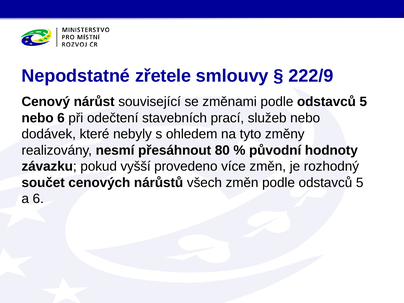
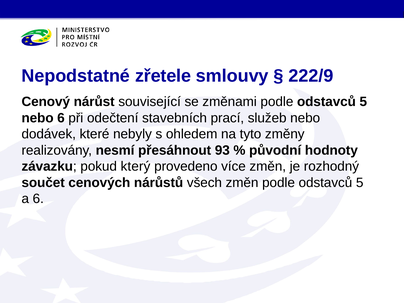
80: 80 -> 93
vyšší: vyšší -> který
